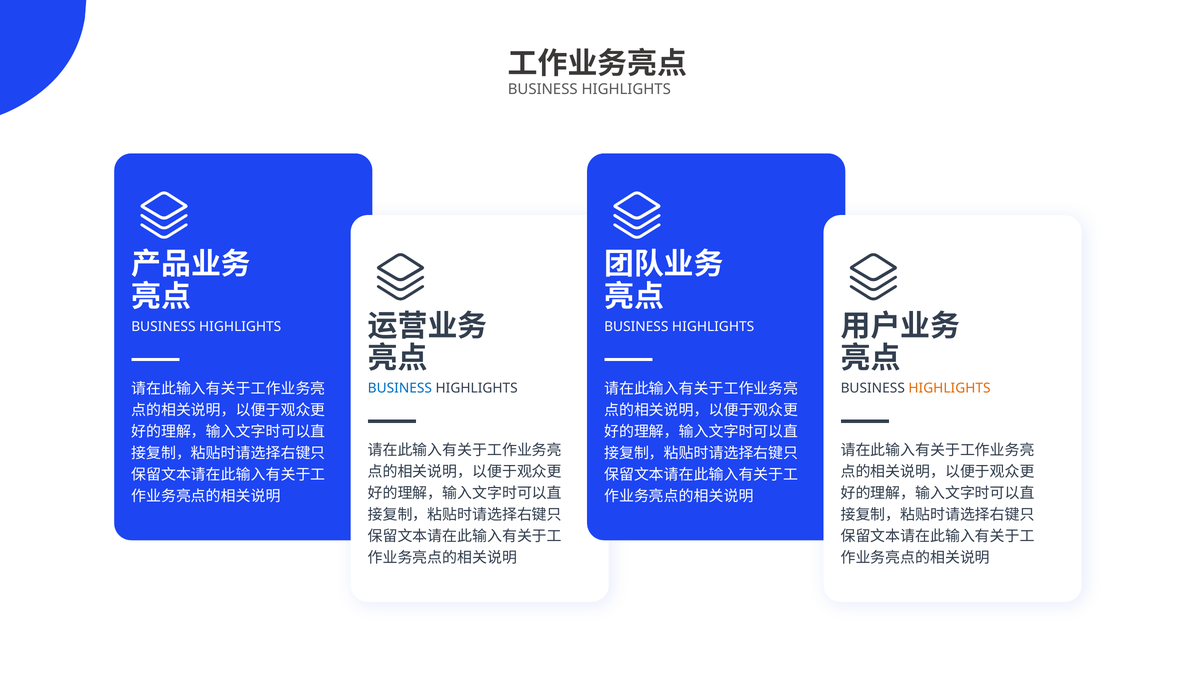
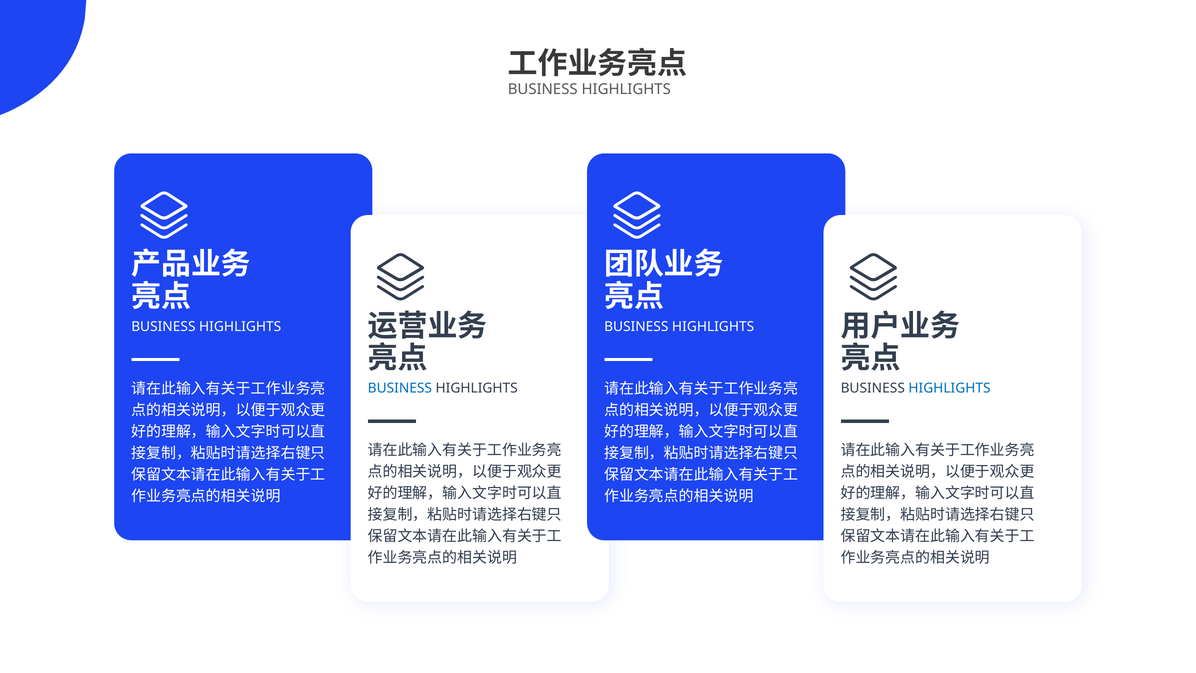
HIGHLIGHTS at (950, 388) colour: orange -> blue
